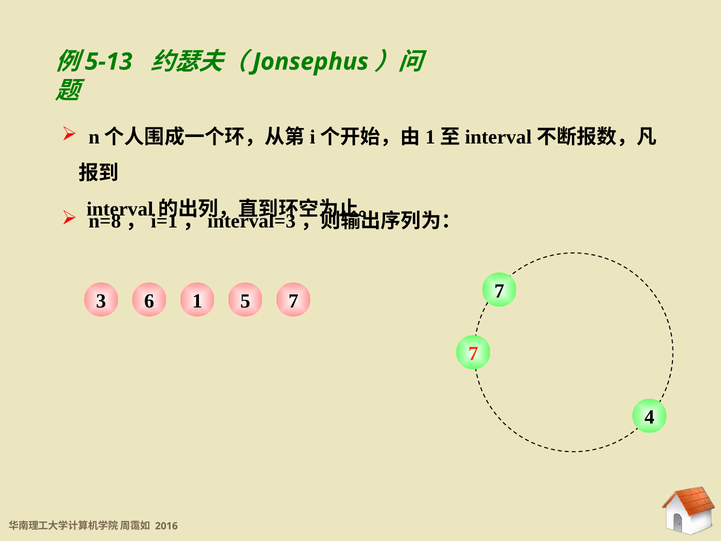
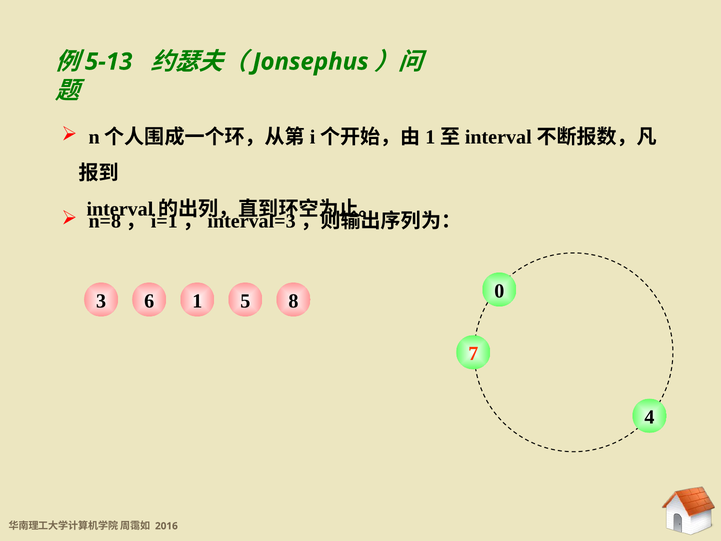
1 7: 7 -> 8
6 7: 7 -> 0
